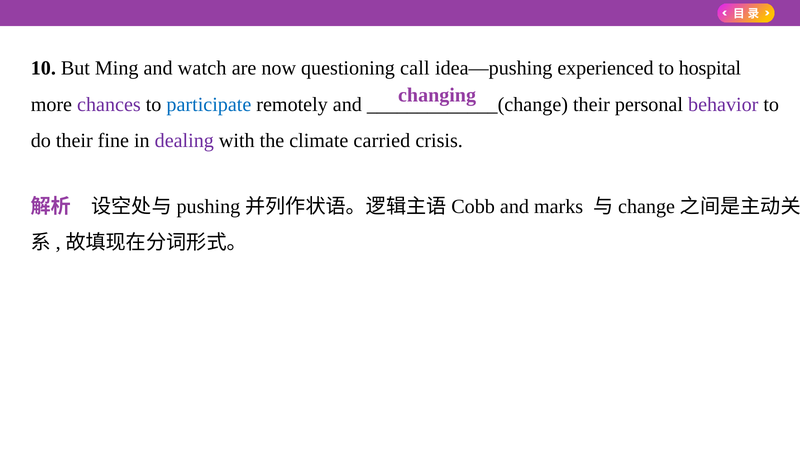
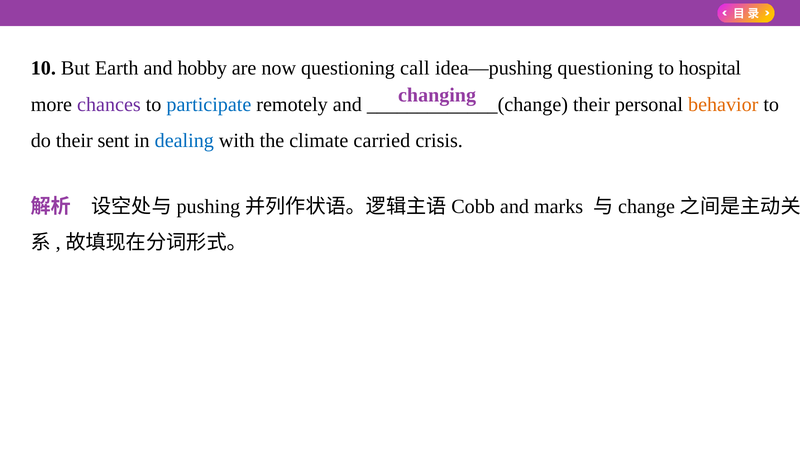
Ming: Ming -> Earth
watch: watch -> hobby
idea—pushing experienced: experienced -> questioning
behavior colour: purple -> orange
fine: fine -> sent
dealing colour: purple -> blue
